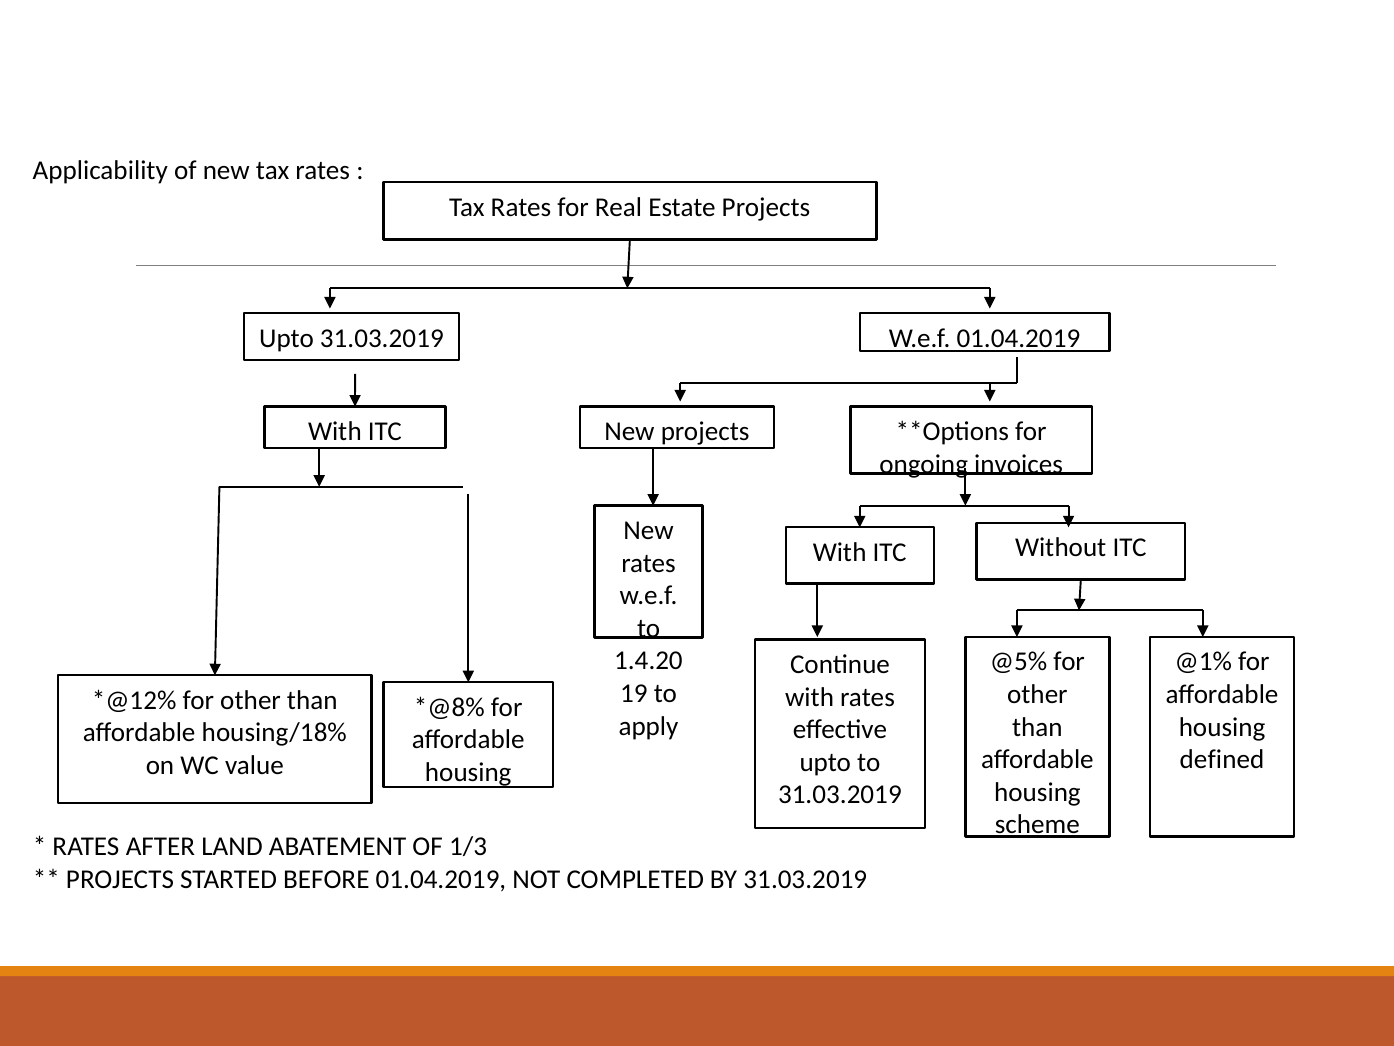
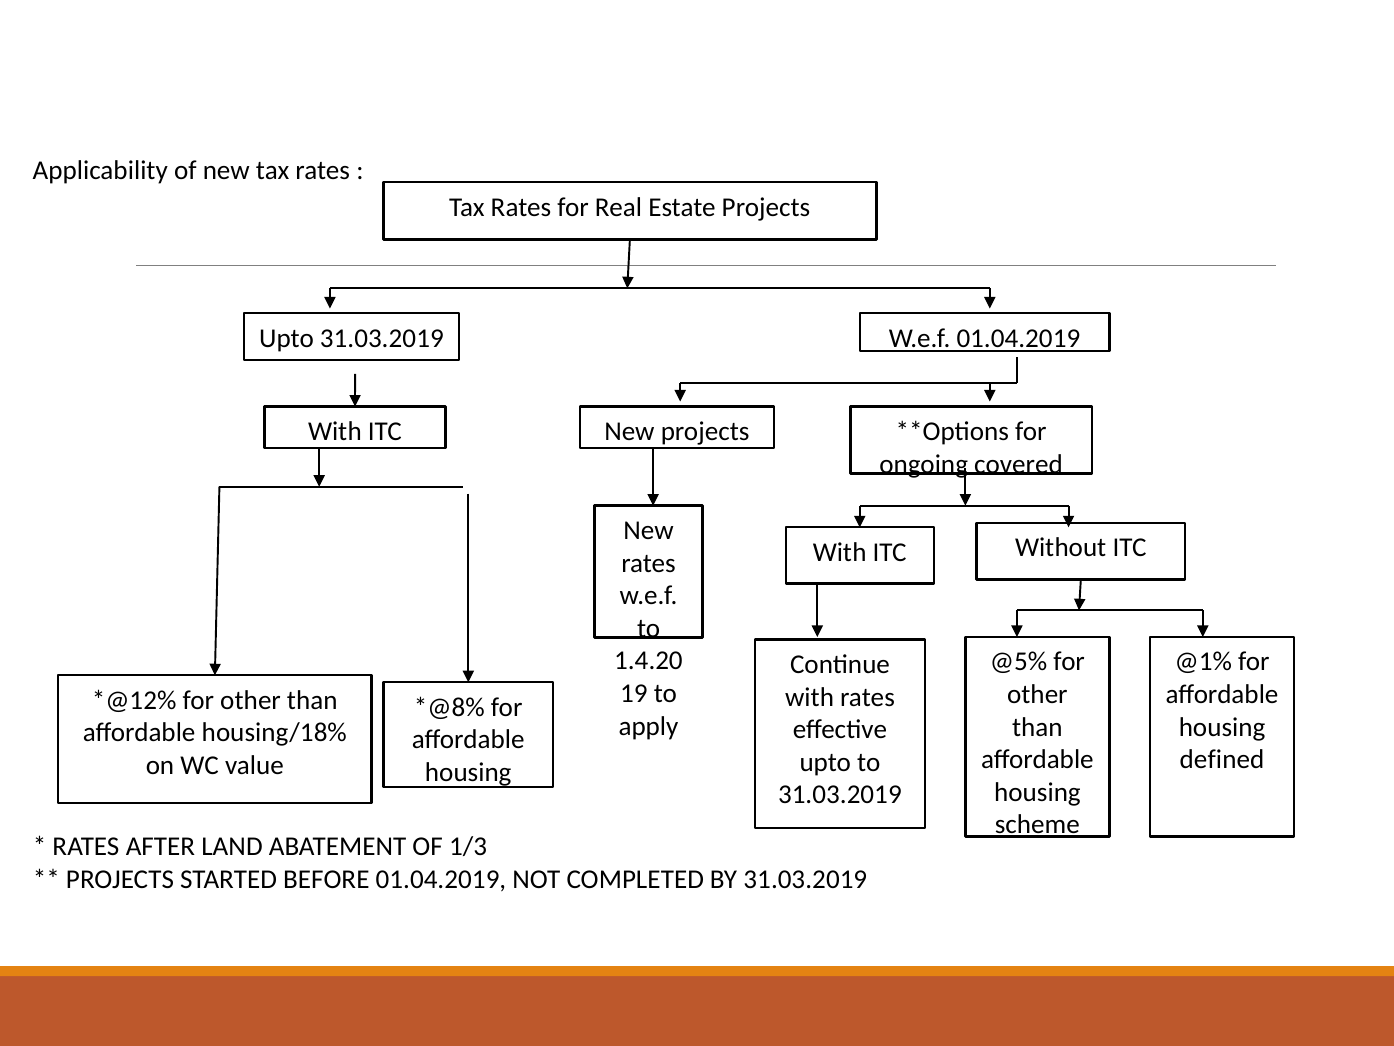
invoices: invoices -> covered
